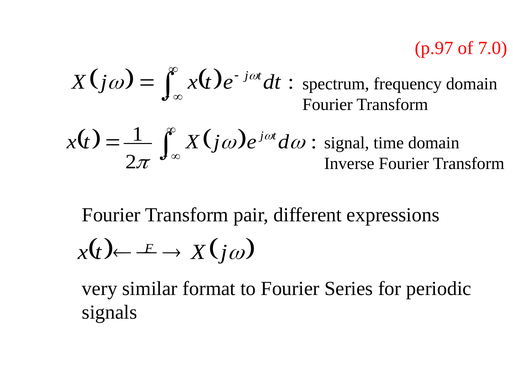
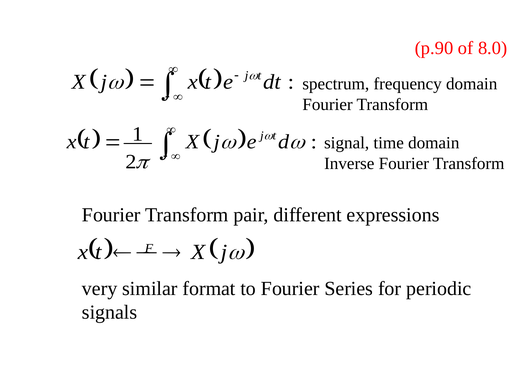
p.97: p.97 -> p.90
7.0: 7.0 -> 8.0
